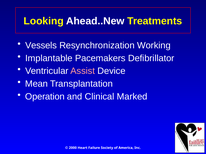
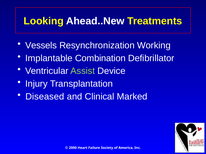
Pacemakers: Pacemakers -> Combination
Assist colour: pink -> light green
Mean: Mean -> Injury
Operation: Operation -> Diseased
